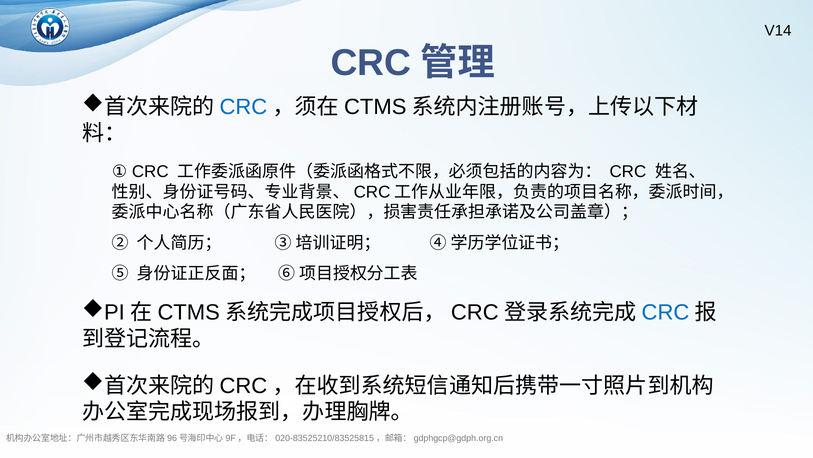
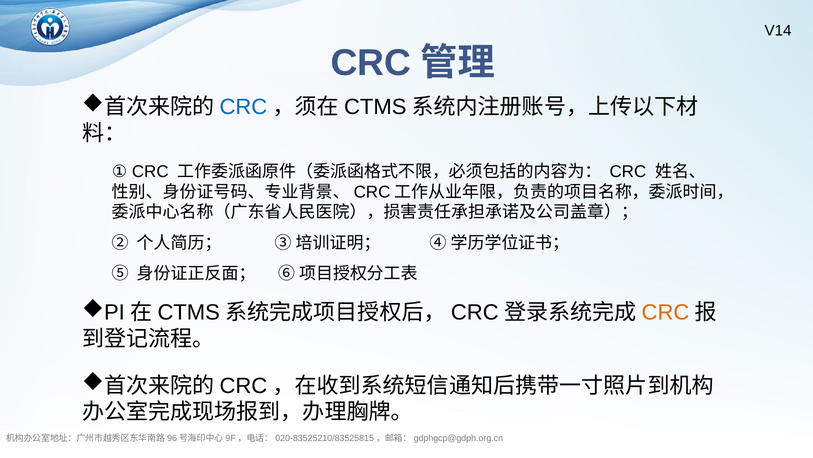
CRC at (665, 312) colour: blue -> orange
